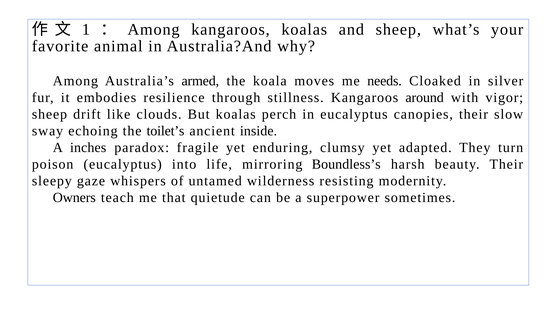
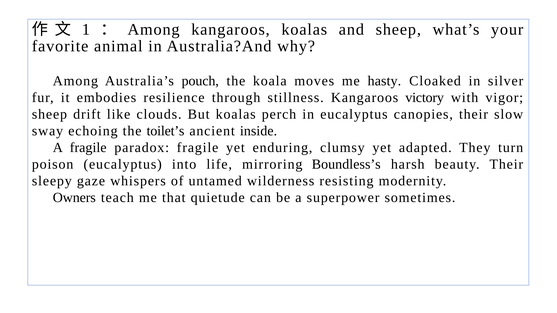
armed: armed -> pouch
needs: needs -> hasty
around: around -> victory
A inches: inches -> fragile
